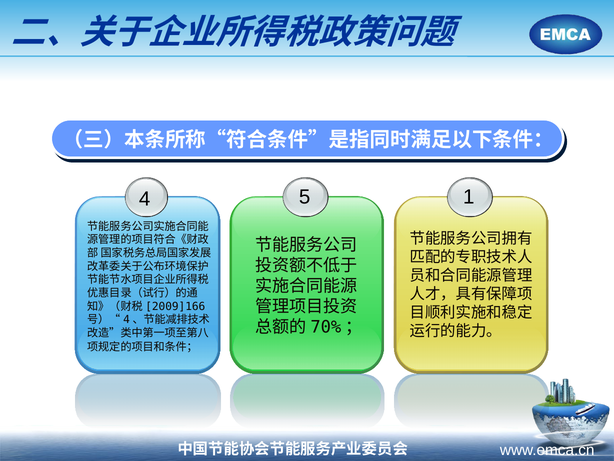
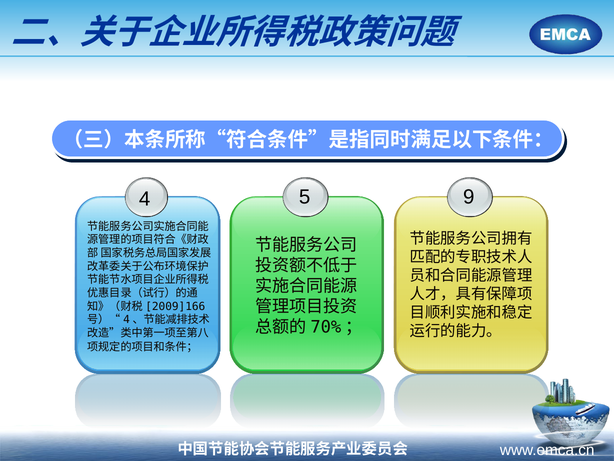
1: 1 -> 9
